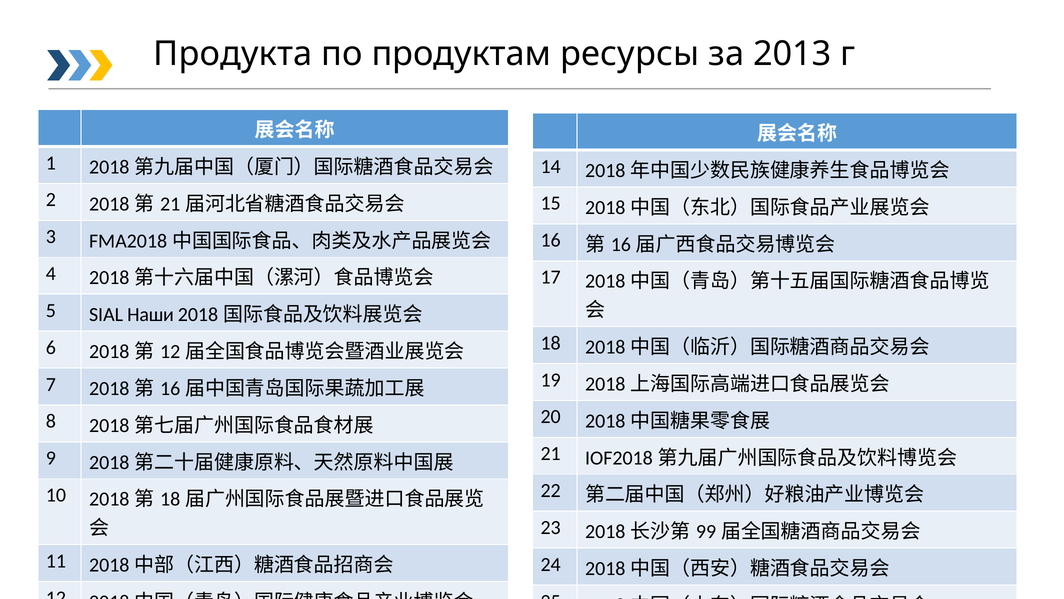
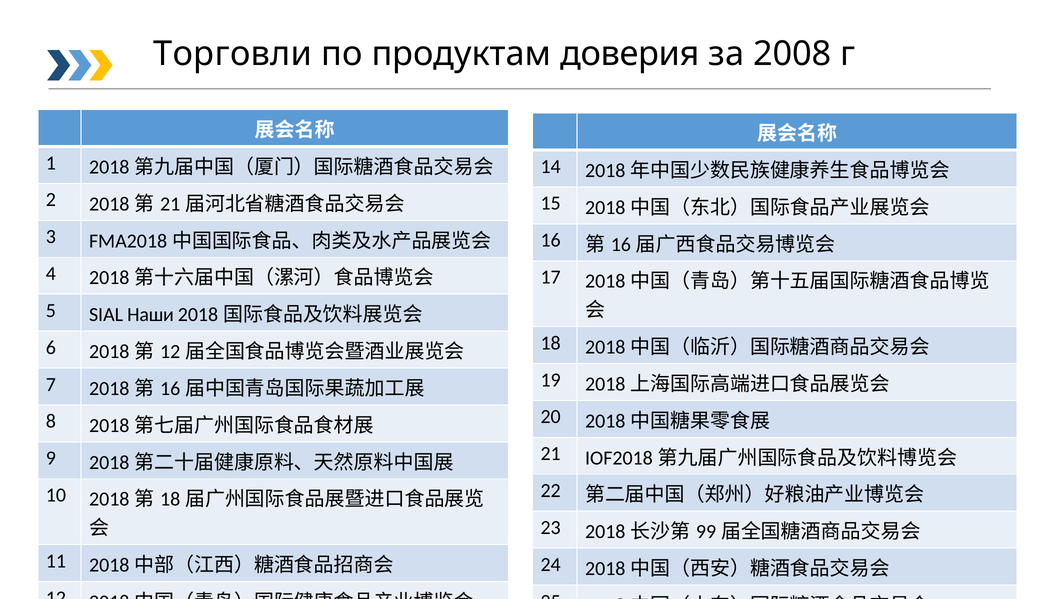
Продукта: Продукта -> Торговли
ресурсы: ресурсы -> доверия
2013: 2013 -> 2008
